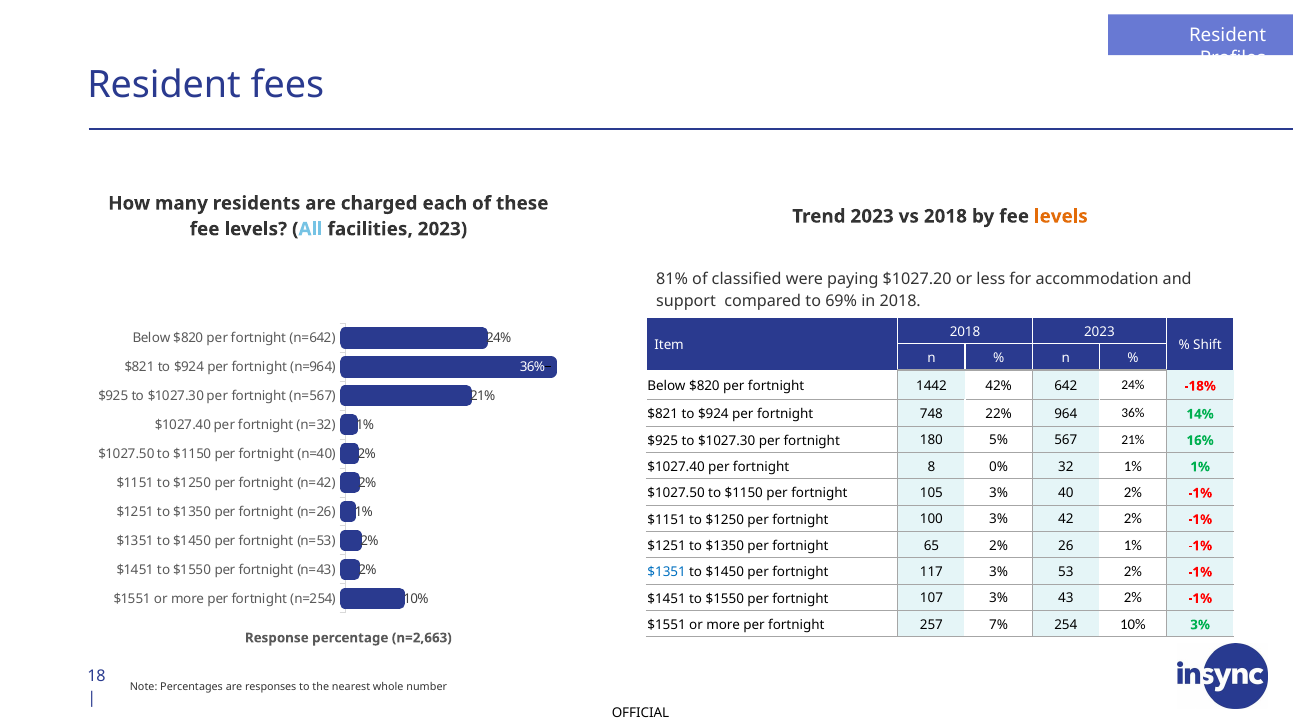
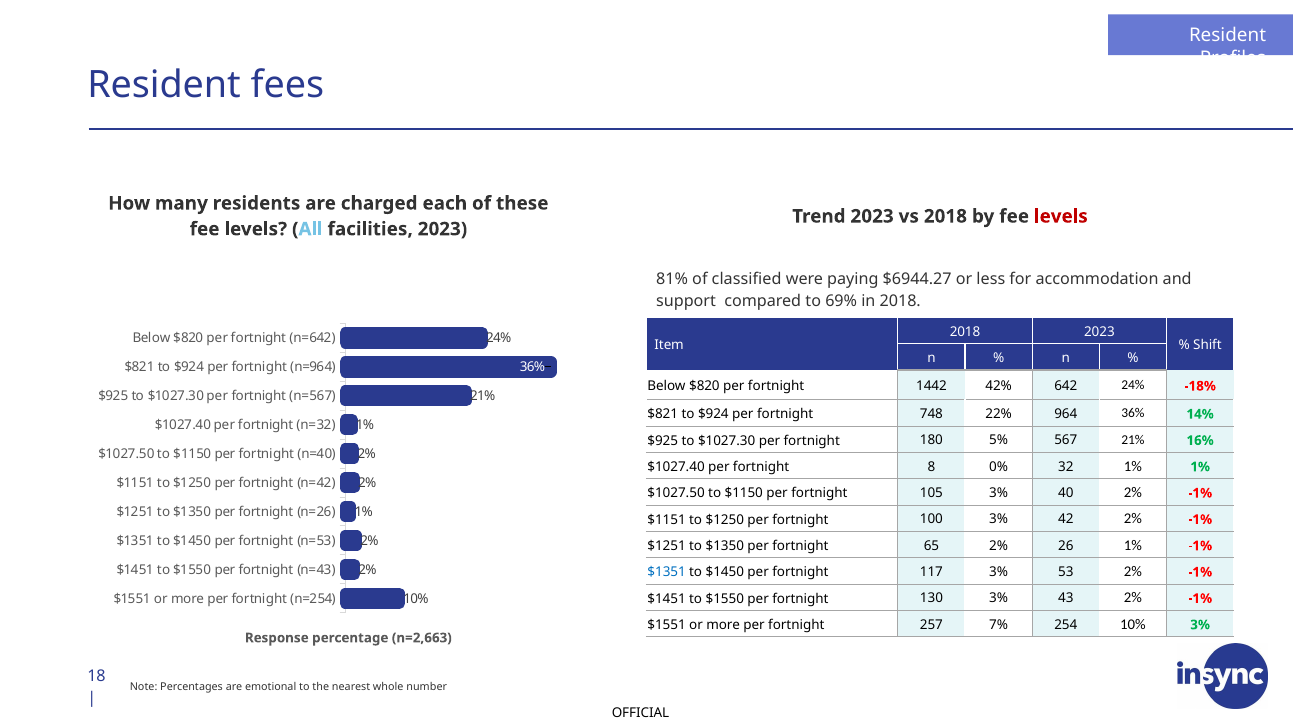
levels at (1061, 216) colour: orange -> red
$1027.20: $1027.20 -> $6944.27
107: 107 -> 130
responses: responses -> emotional
